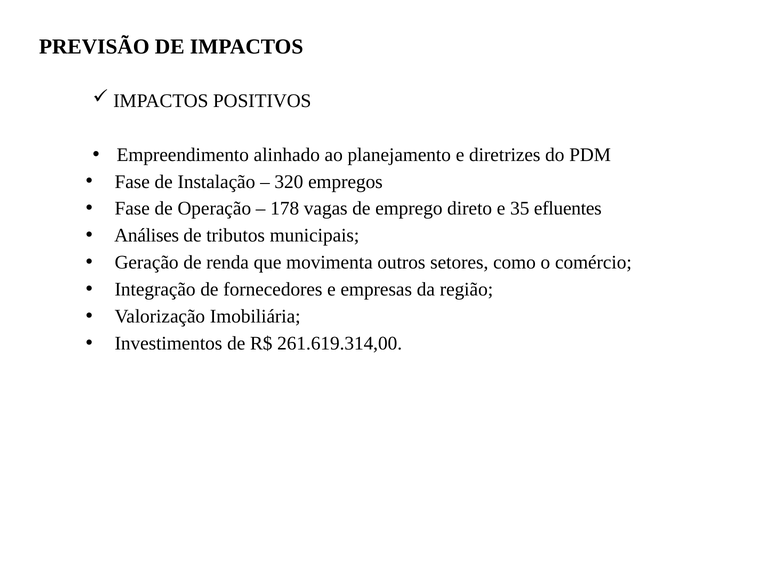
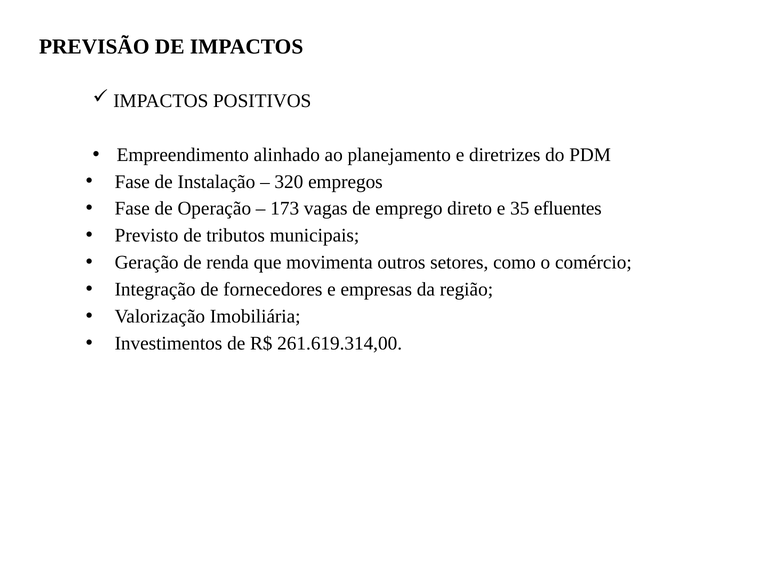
178: 178 -> 173
Análises: Análises -> Previsto
